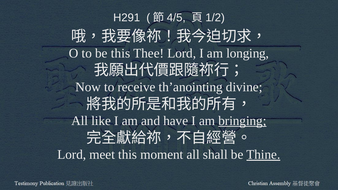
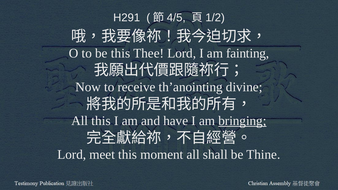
longing: longing -> fainting
All like: like -> this
Thine underline: present -> none
